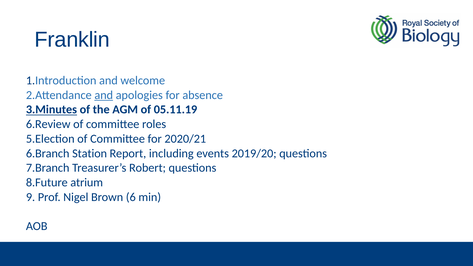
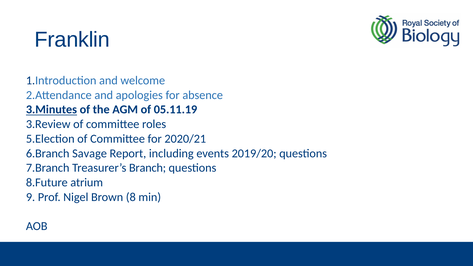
and at (104, 95) underline: present -> none
6.Review: 6.Review -> 3.Review
Station: Station -> Savage
Robert: Robert -> Branch
6: 6 -> 8
